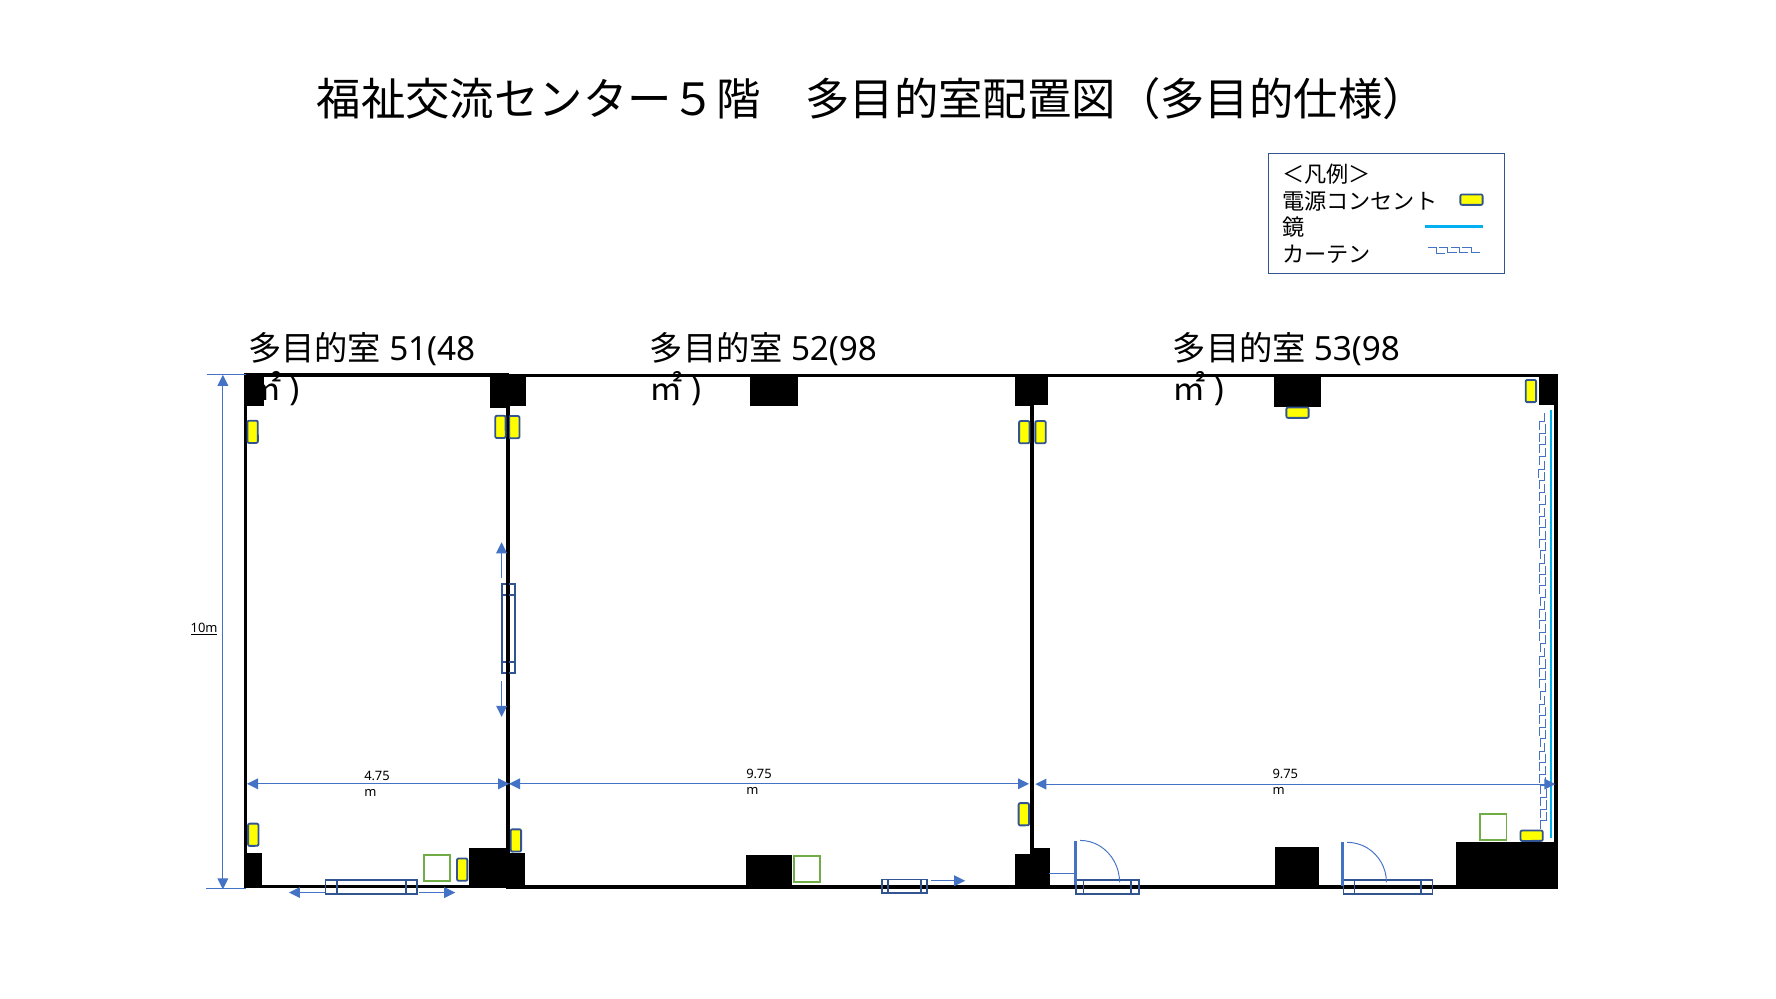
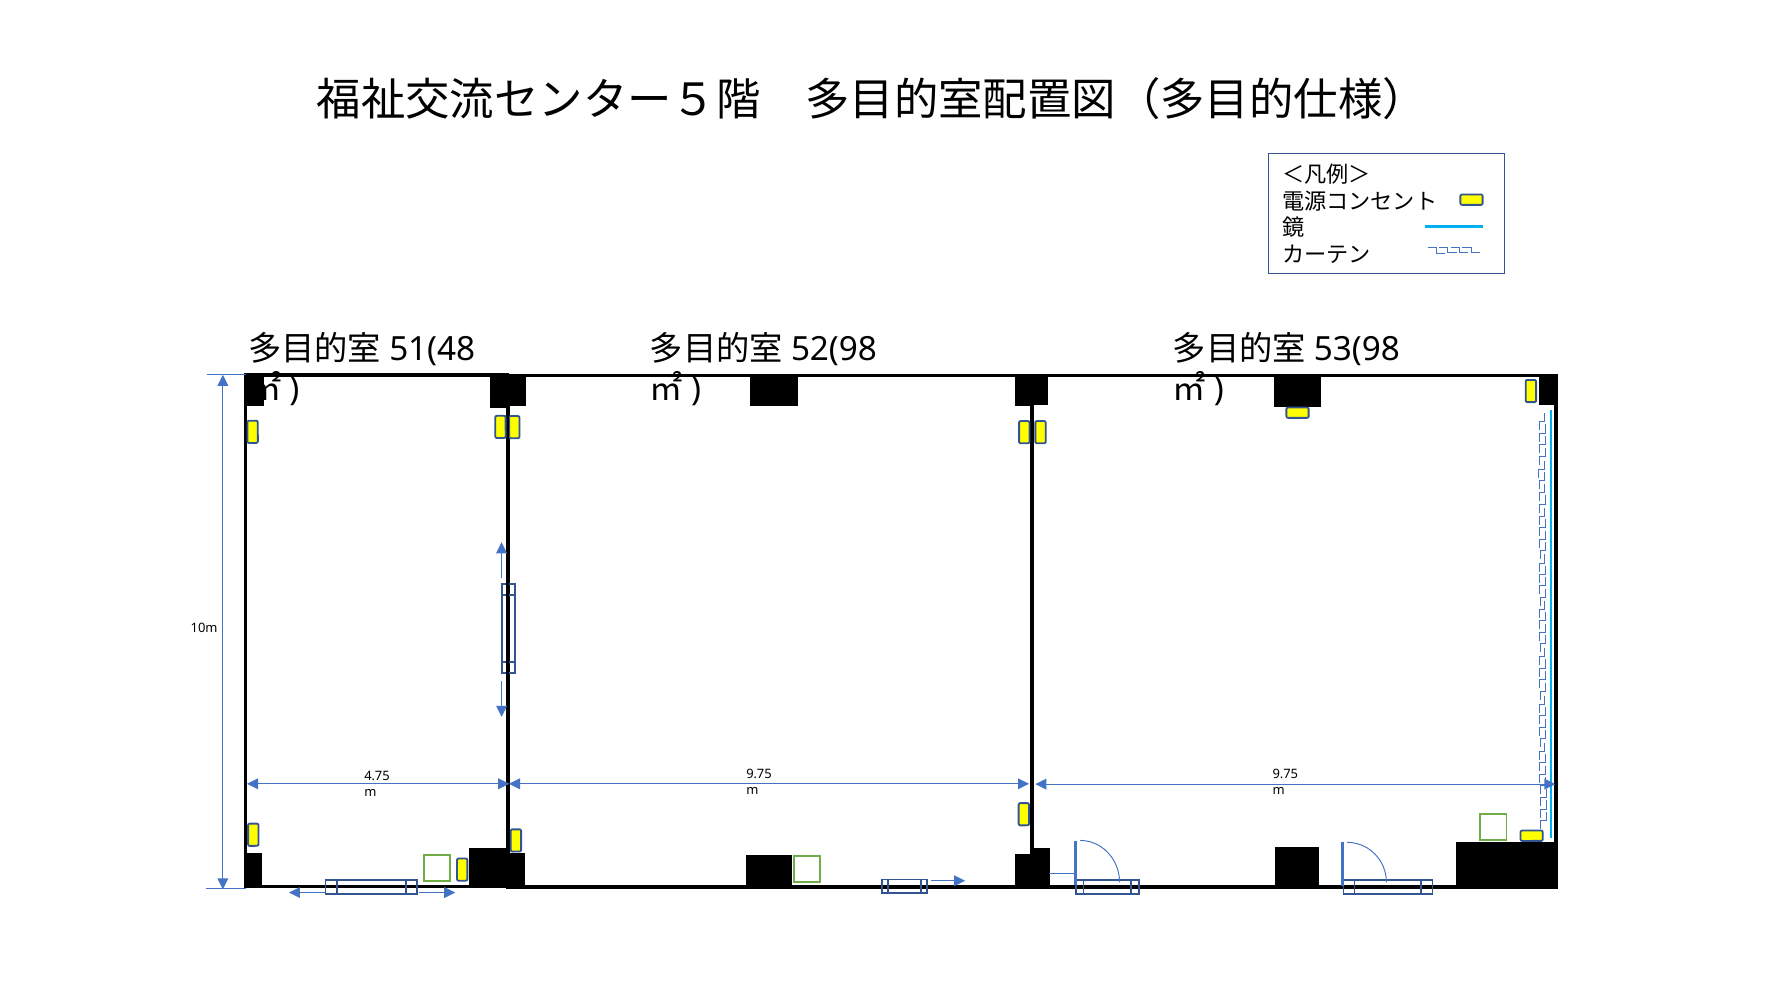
10m underline: present -> none
